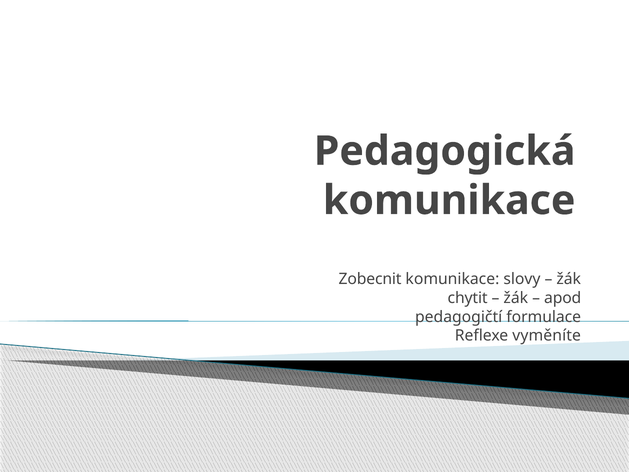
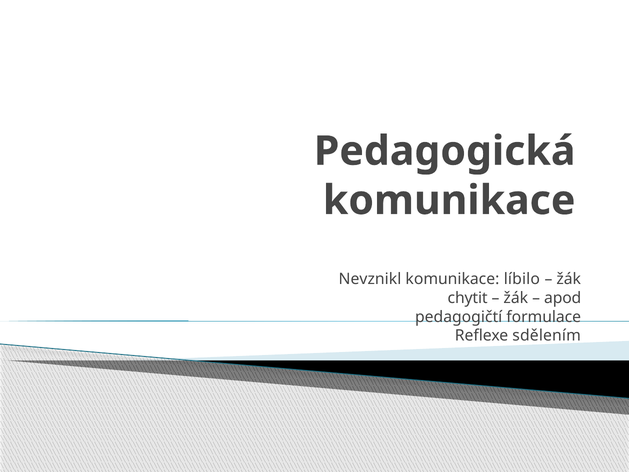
Zobecnit: Zobecnit -> Nevznikl
slovy: slovy -> líbilo
vyměníte: vyměníte -> sdělením
